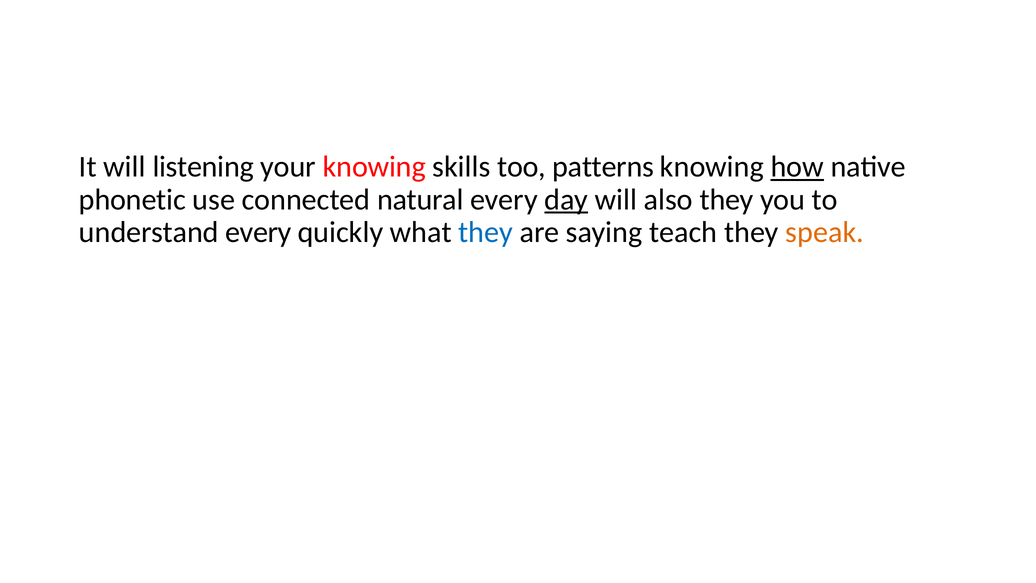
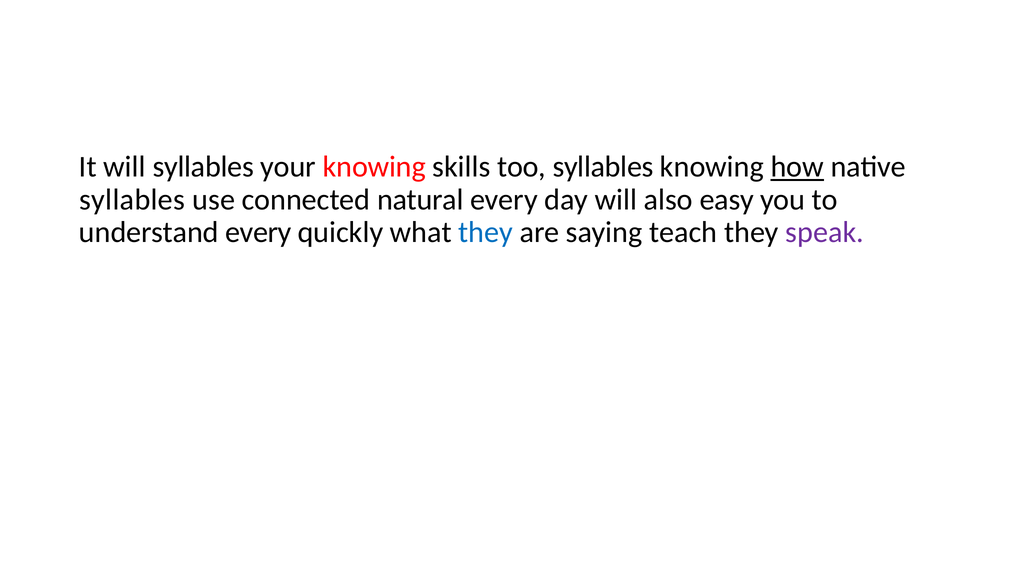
will listening: listening -> syllables
too patterns: patterns -> syllables
phonetic at (132, 199): phonetic -> syllables
day underline: present -> none
also they: they -> easy
speak colour: orange -> purple
